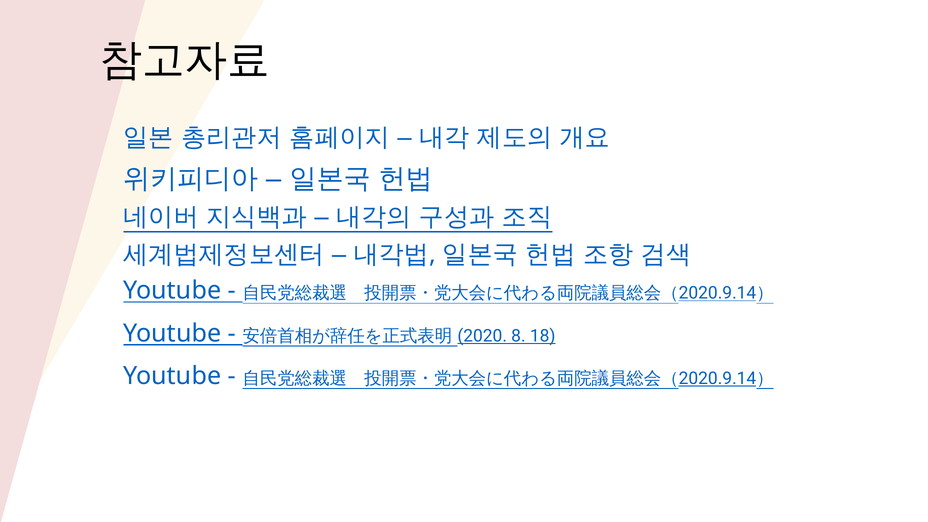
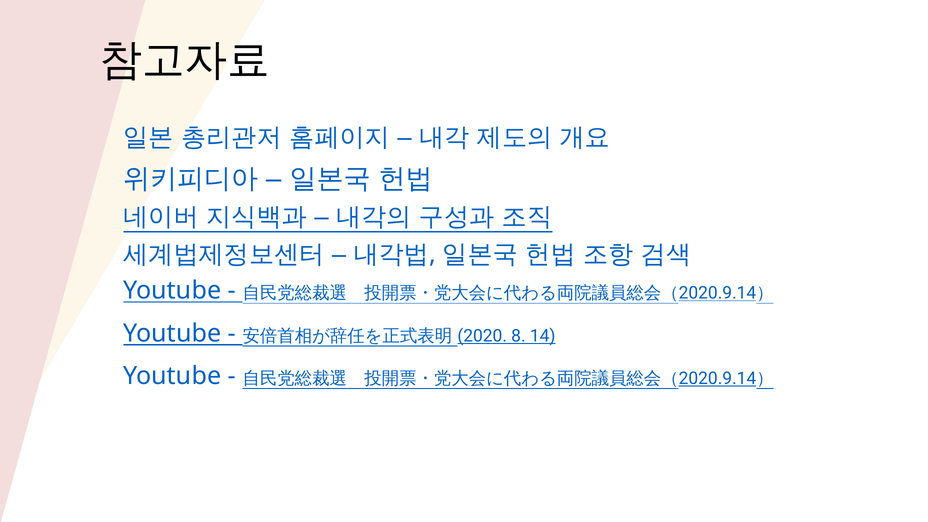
18: 18 -> 14
